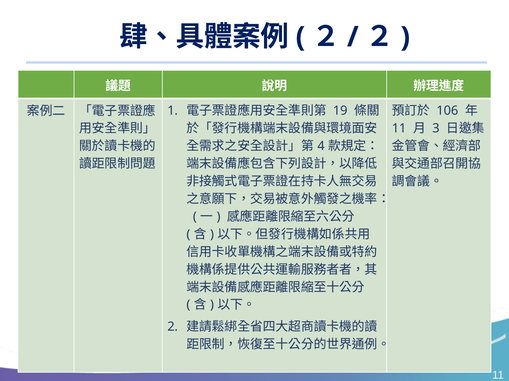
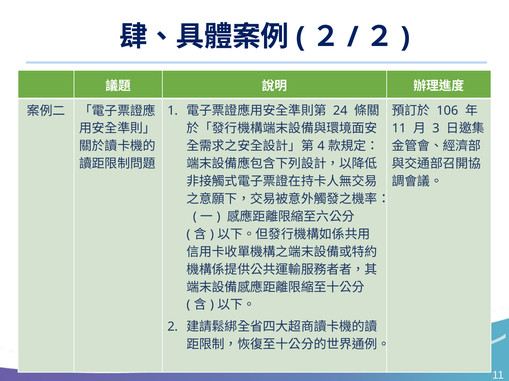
19: 19 -> 24
